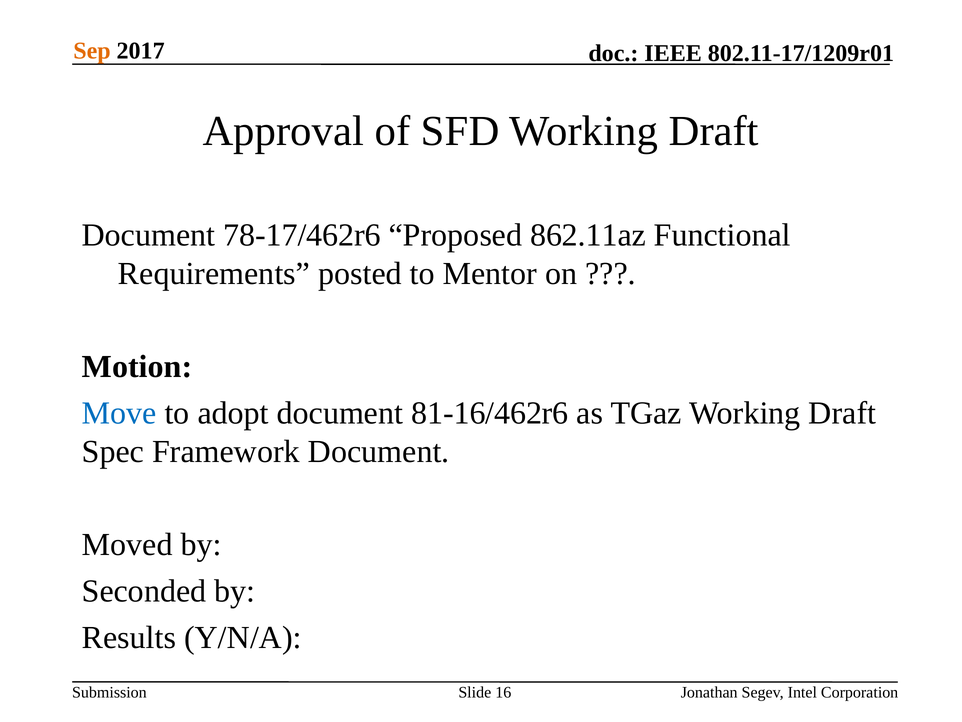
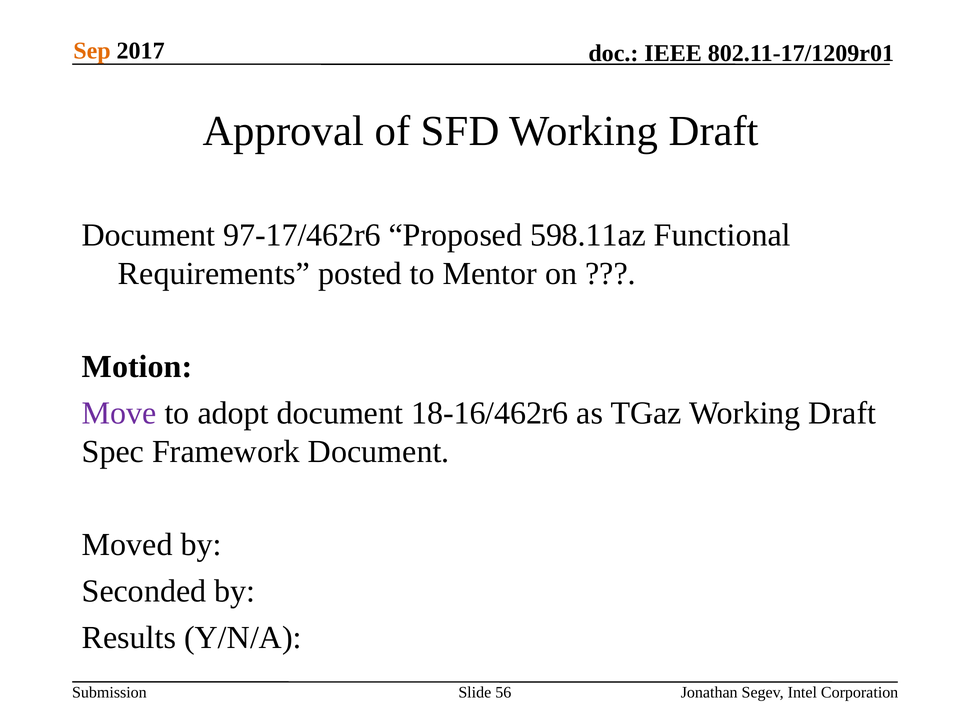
78-17/462r6: 78-17/462r6 -> 97-17/462r6
862.11az: 862.11az -> 598.11az
Move colour: blue -> purple
81-16/462r6: 81-16/462r6 -> 18-16/462r6
16: 16 -> 56
